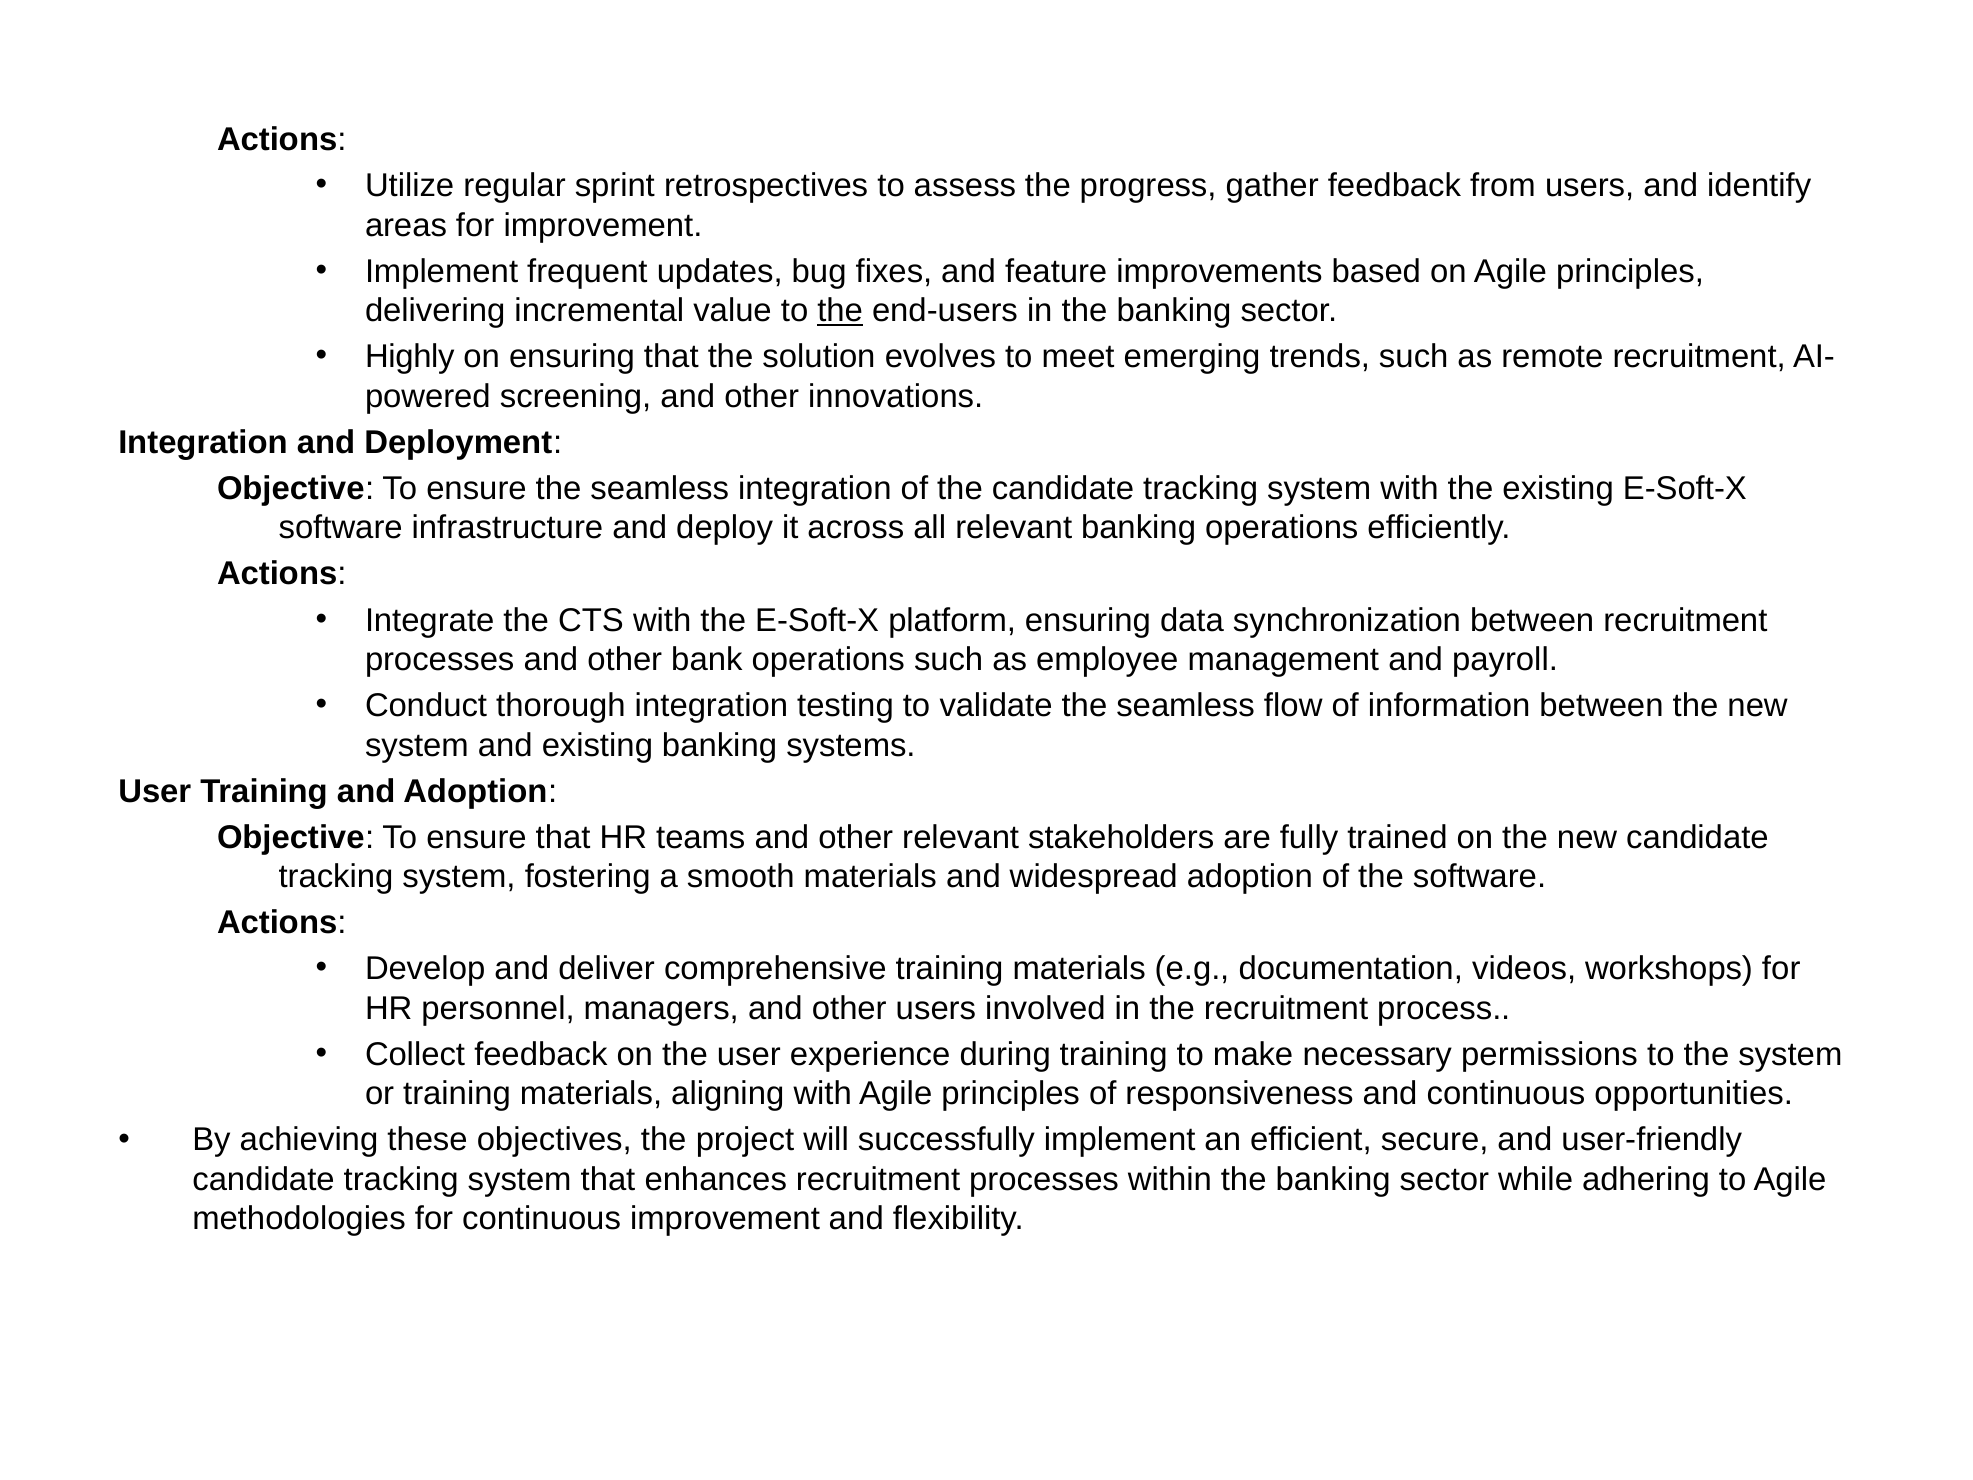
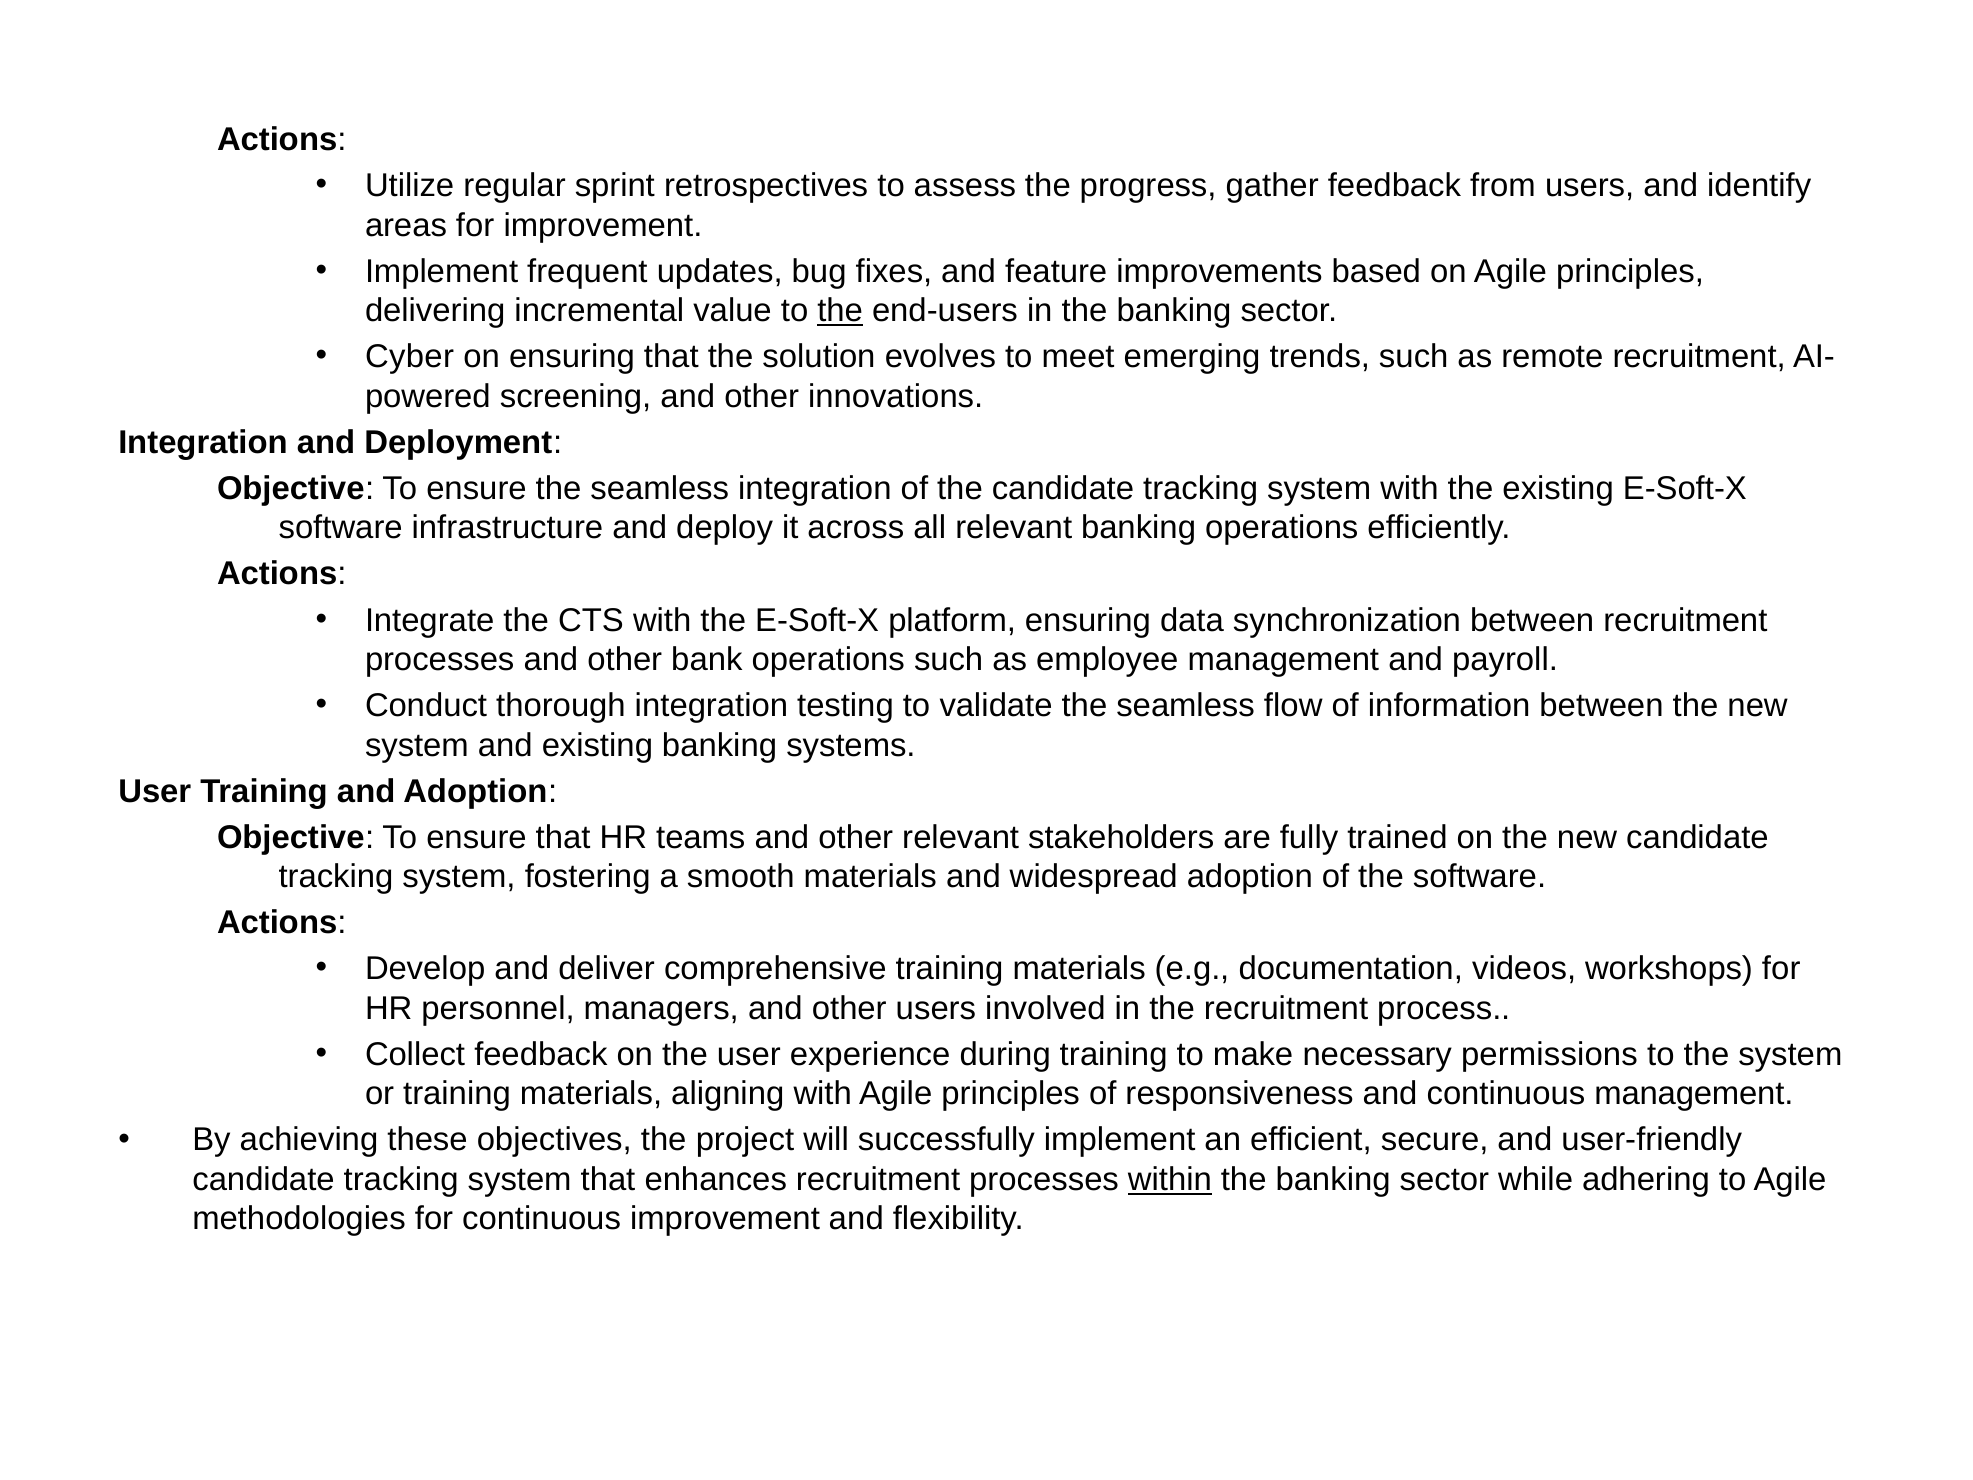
Highly: Highly -> Cyber
continuous opportunities: opportunities -> management
within underline: none -> present
